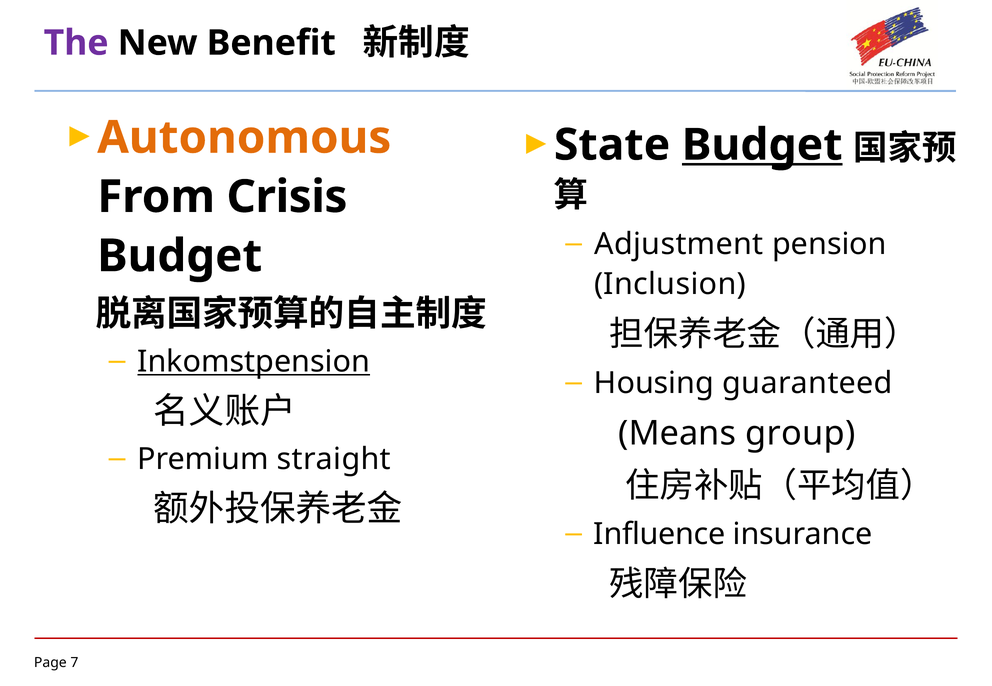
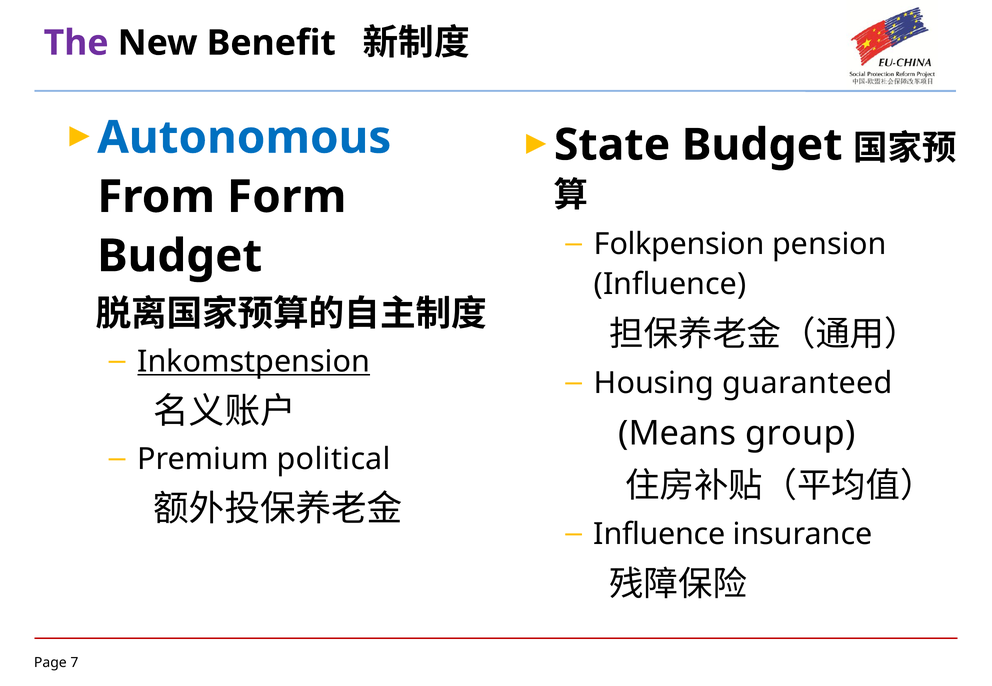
Autonomous colour: orange -> blue
Budget at (762, 145) underline: present -> none
Crisis: Crisis -> Form
Adjustment: Adjustment -> Folkpension
Inclusion at (670, 285): Inclusion -> Influence
straight: straight -> political
